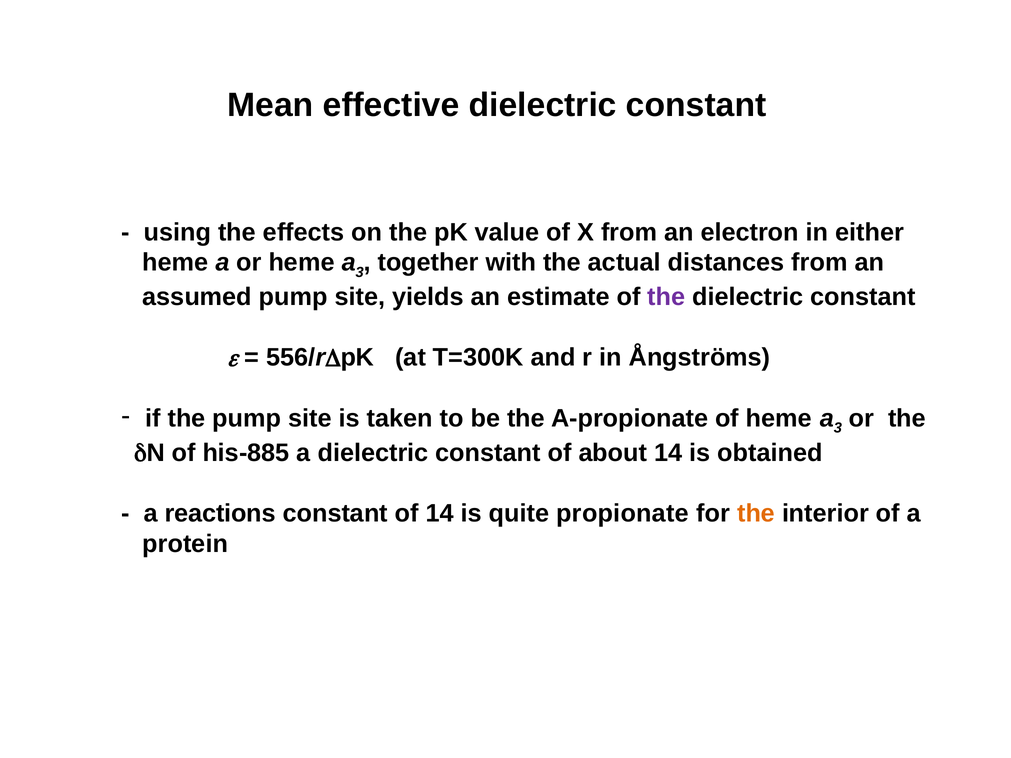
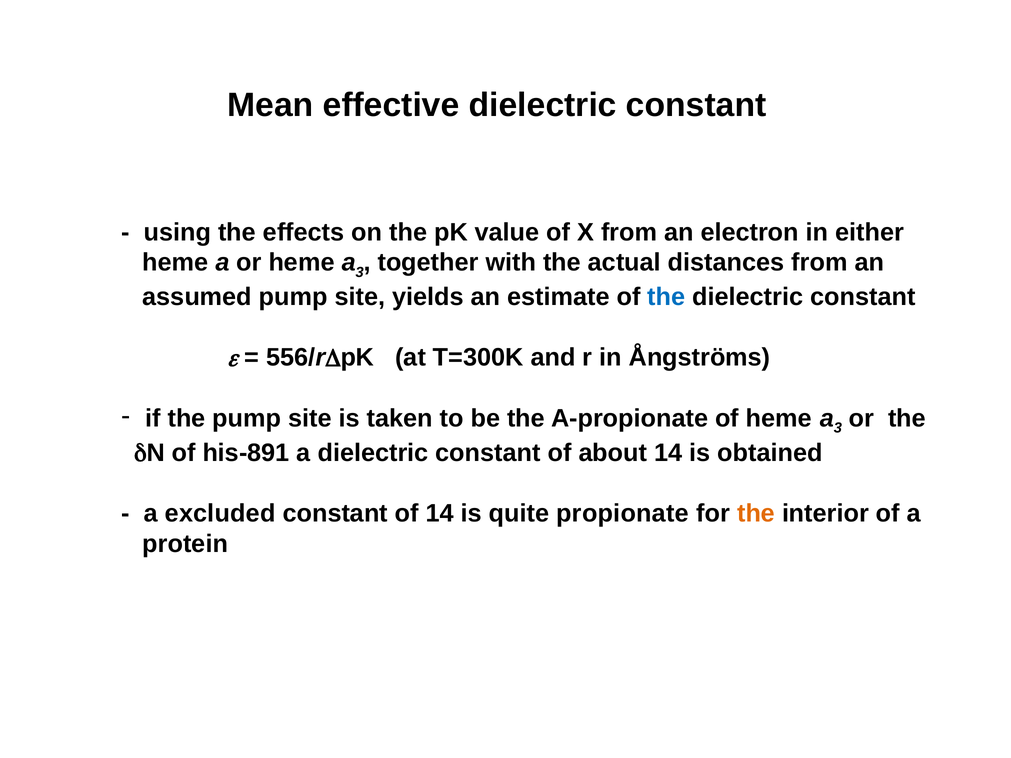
the at (666, 297) colour: purple -> blue
his-885: his-885 -> his-891
reactions: reactions -> excluded
